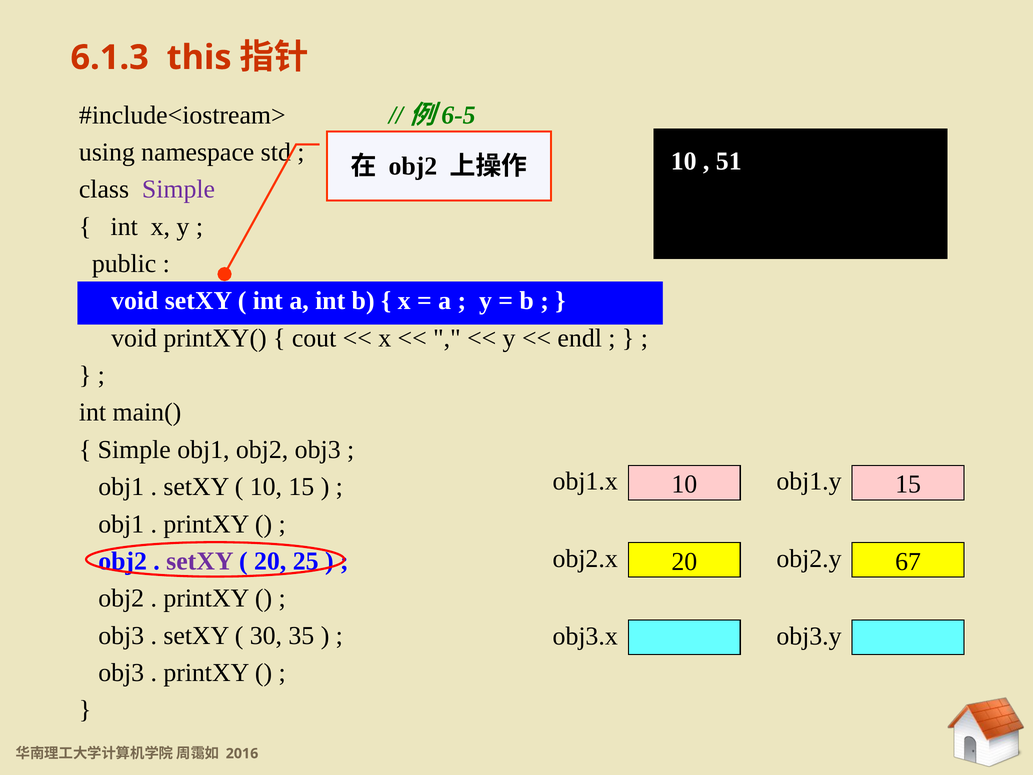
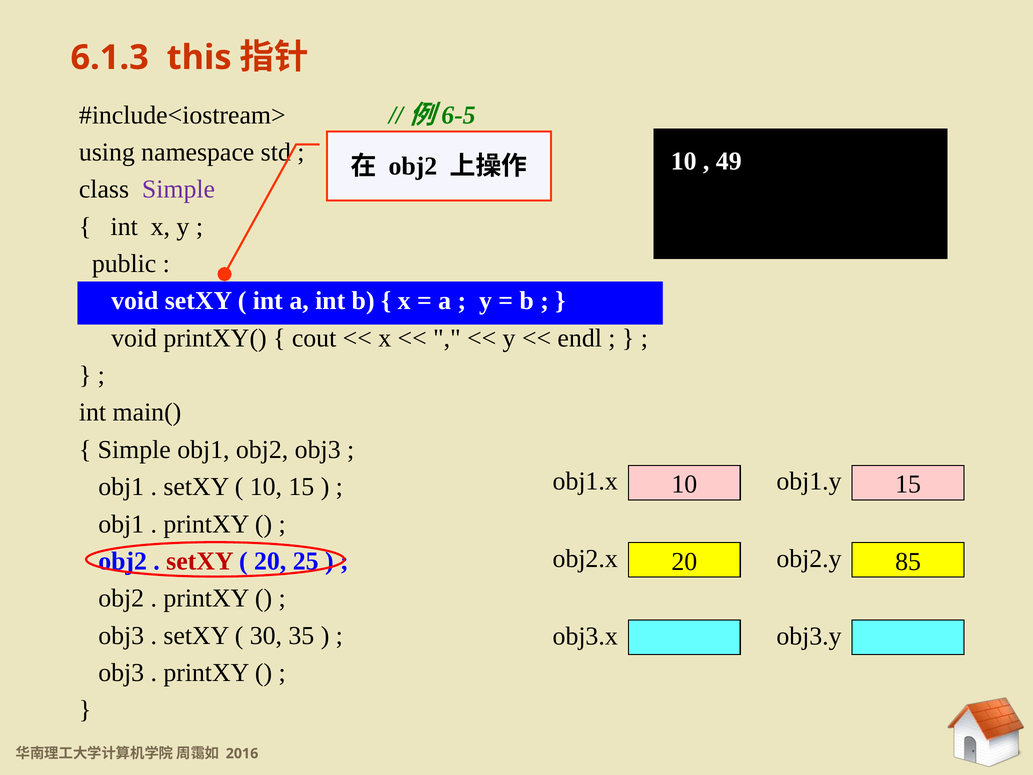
51: 51 -> 49
setXY at (200, 561) colour: purple -> red
67: 67 -> 85
